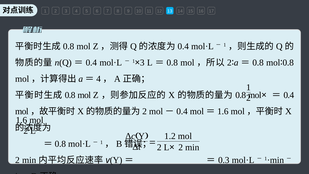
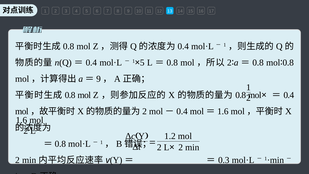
3 at (142, 63): 3 -> 5
4 at (99, 79): 4 -> 9
